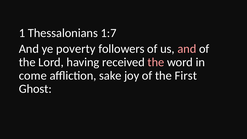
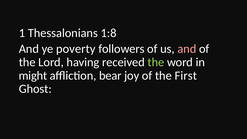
1:7: 1:7 -> 1:8
the at (156, 62) colour: pink -> light green
come: come -> might
sake: sake -> bear
